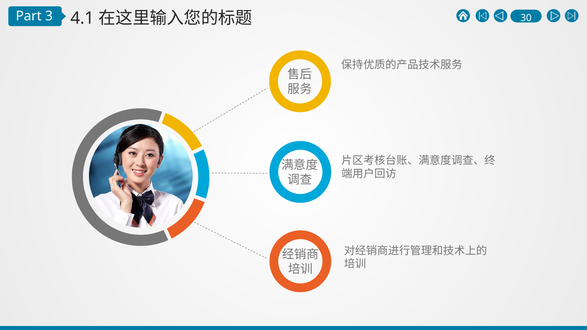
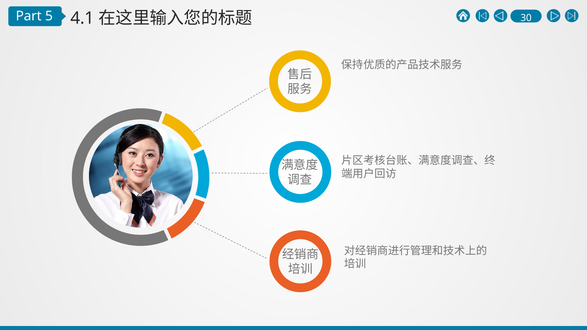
3: 3 -> 5
